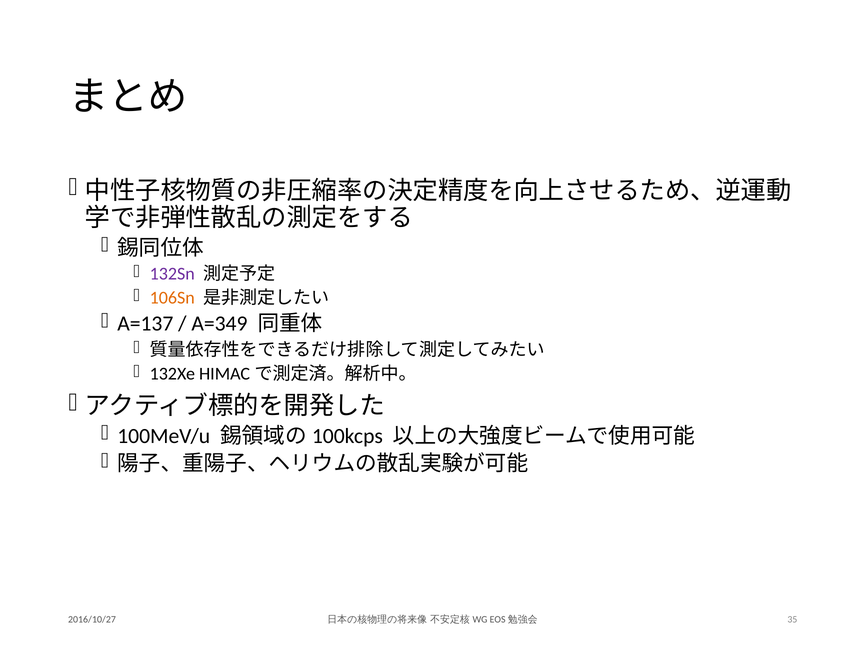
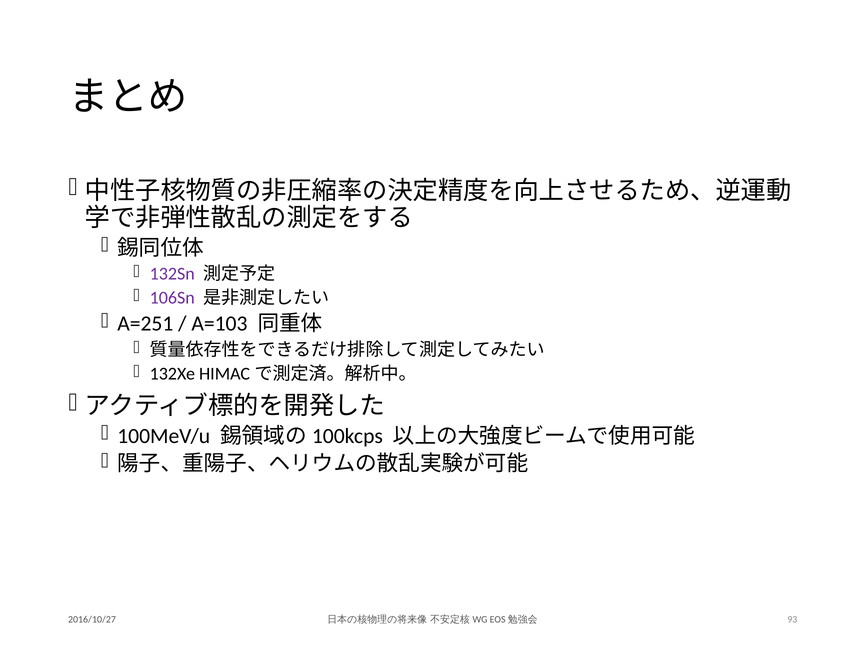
106Sn colour: orange -> purple
A=137: A=137 -> A=251
A=349: A=349 -> A=103
35: 35 -> 93
